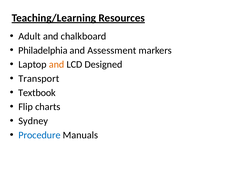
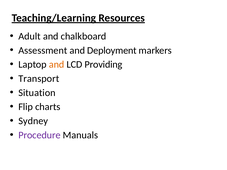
Philadelphia: Philadelphia -> Assessment
Assessment: Assessment -> Deployment
Designed: Designed -> Providing
Textbook: Textbook -> Situation
Procedure colour: blue -> purple
